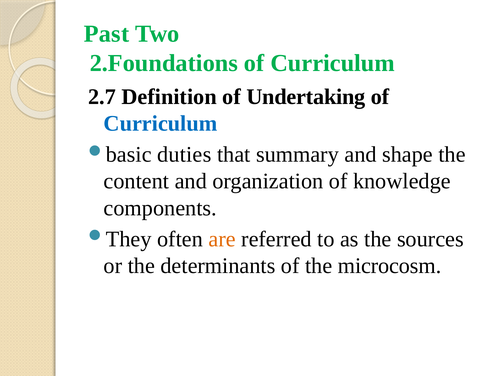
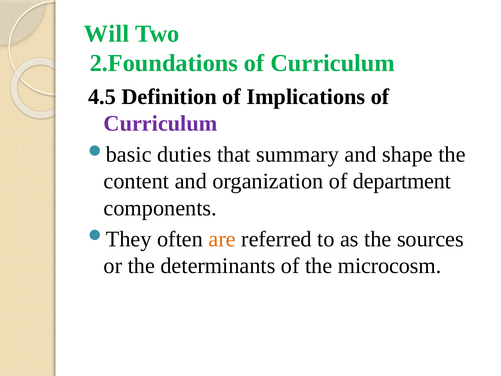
Past: Past -> Will
2.7: 2.7 -> 4.5
Undertaking: Undertaking -> Implications
Curriculum at (161, 123) colour: blue -> purple
knowledge: knowledge -> department
